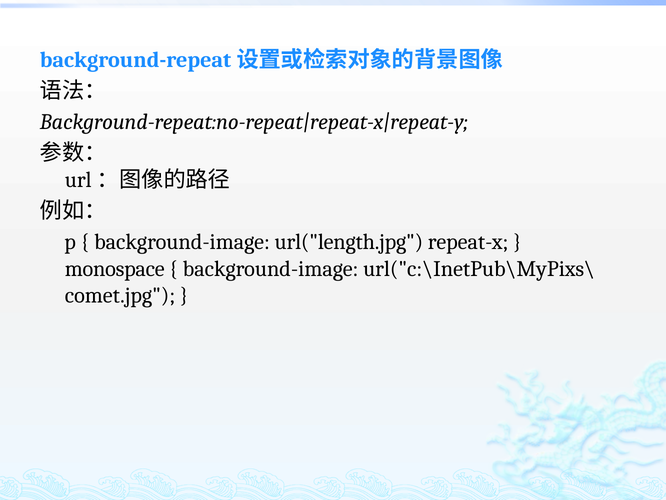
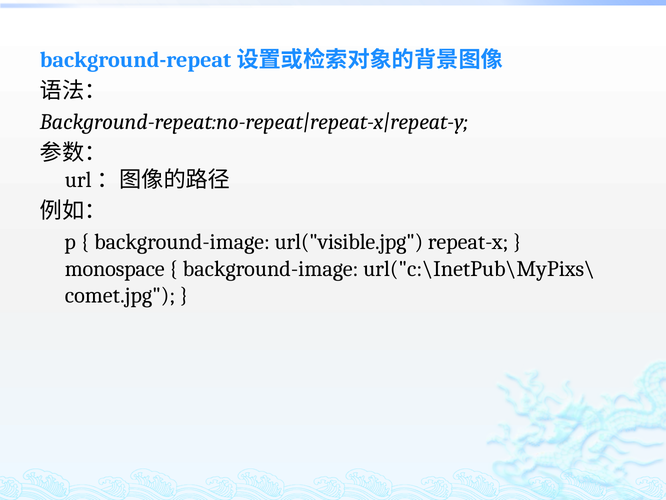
url("length.jpg: url("length.jpg -> url("visible.jpg
